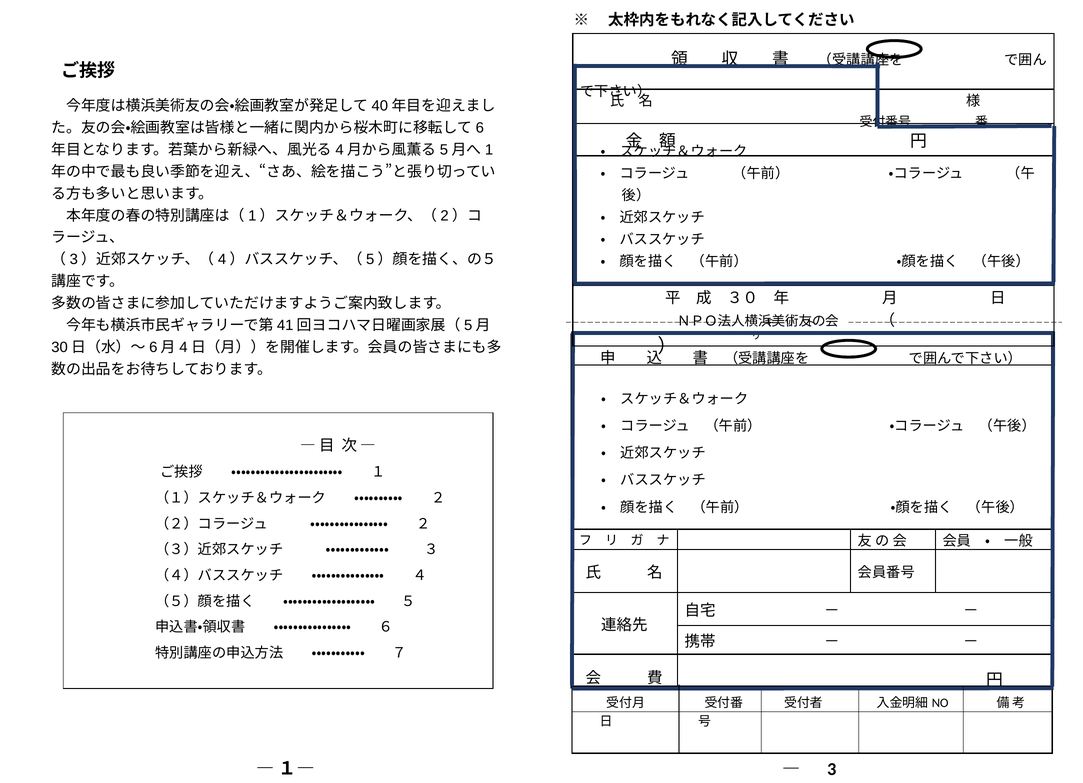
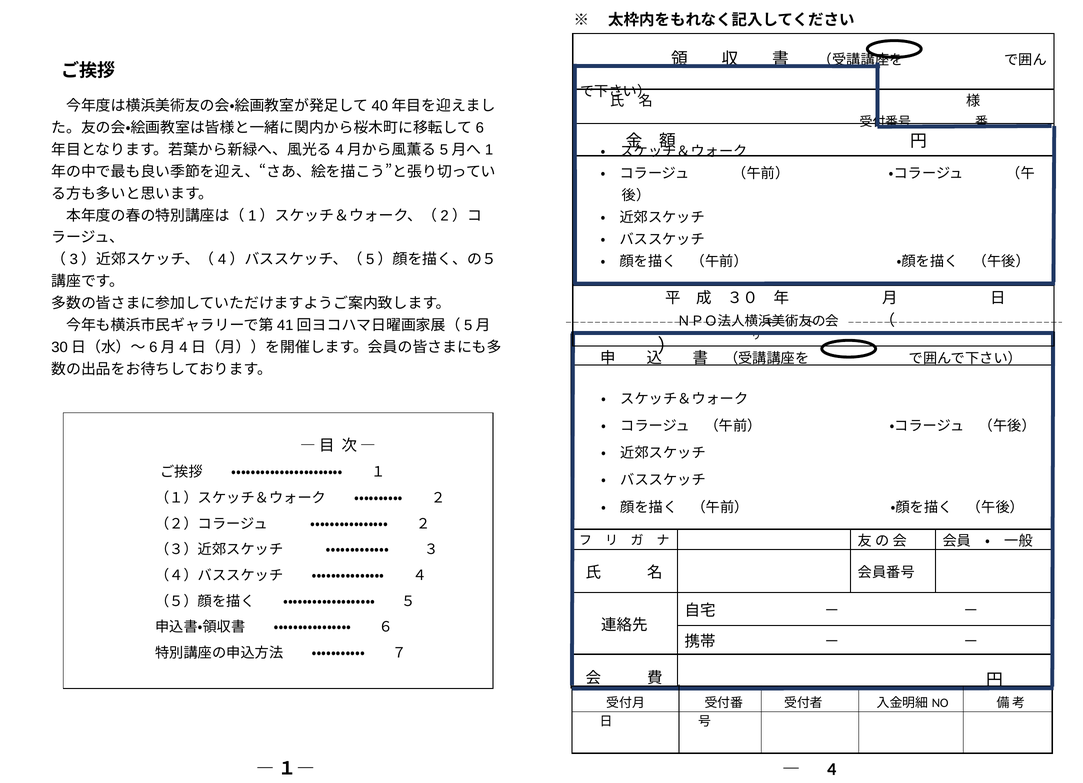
3: 3 -> 4
